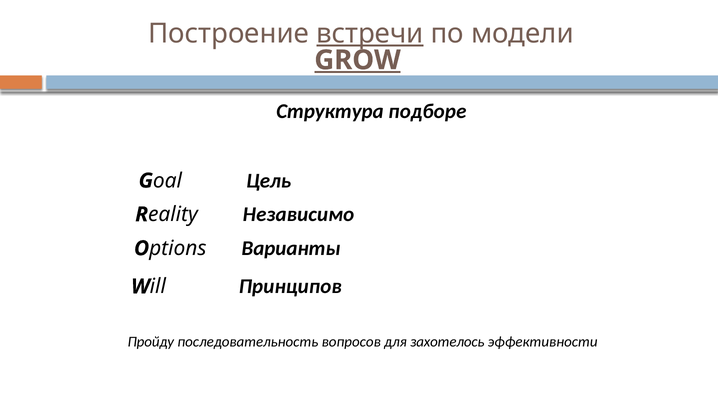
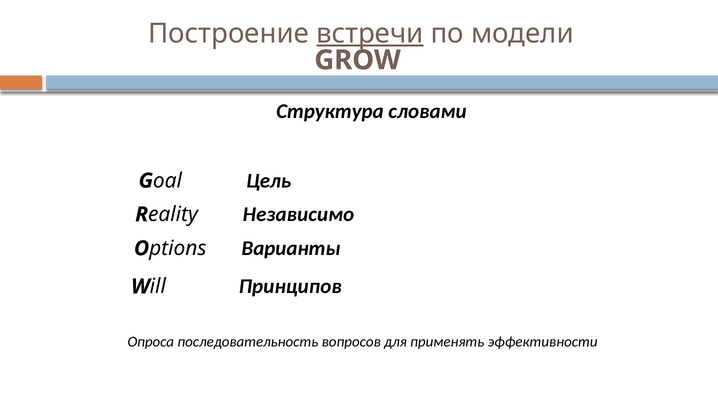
GROW underline: present -> none
подборе: подборе -> словами
Пройду: Пройду -> Опроса
захотелось: захотелось -> применять
